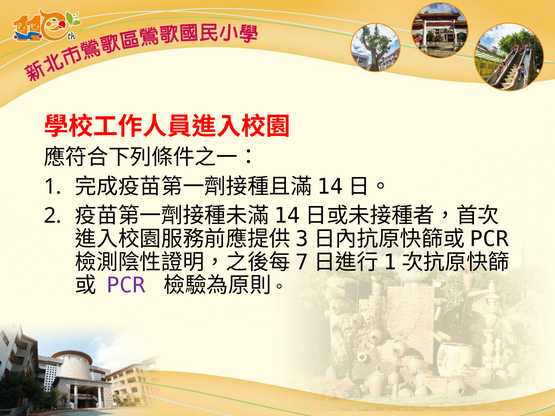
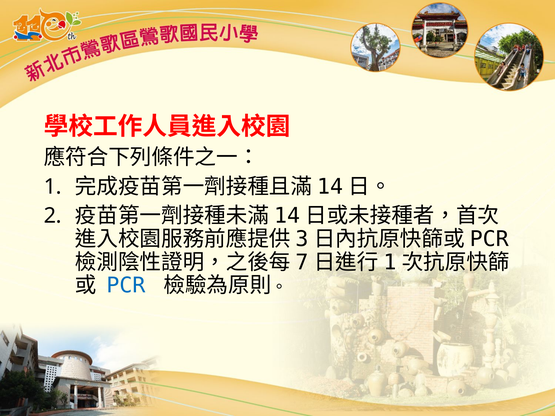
PCR colour: purple -> blue
